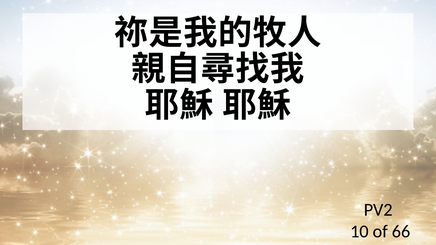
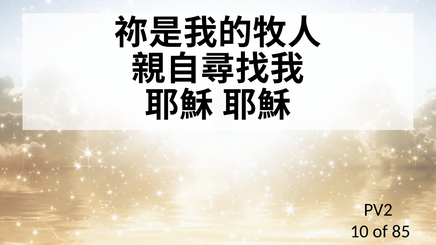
66: 66 -> 85
